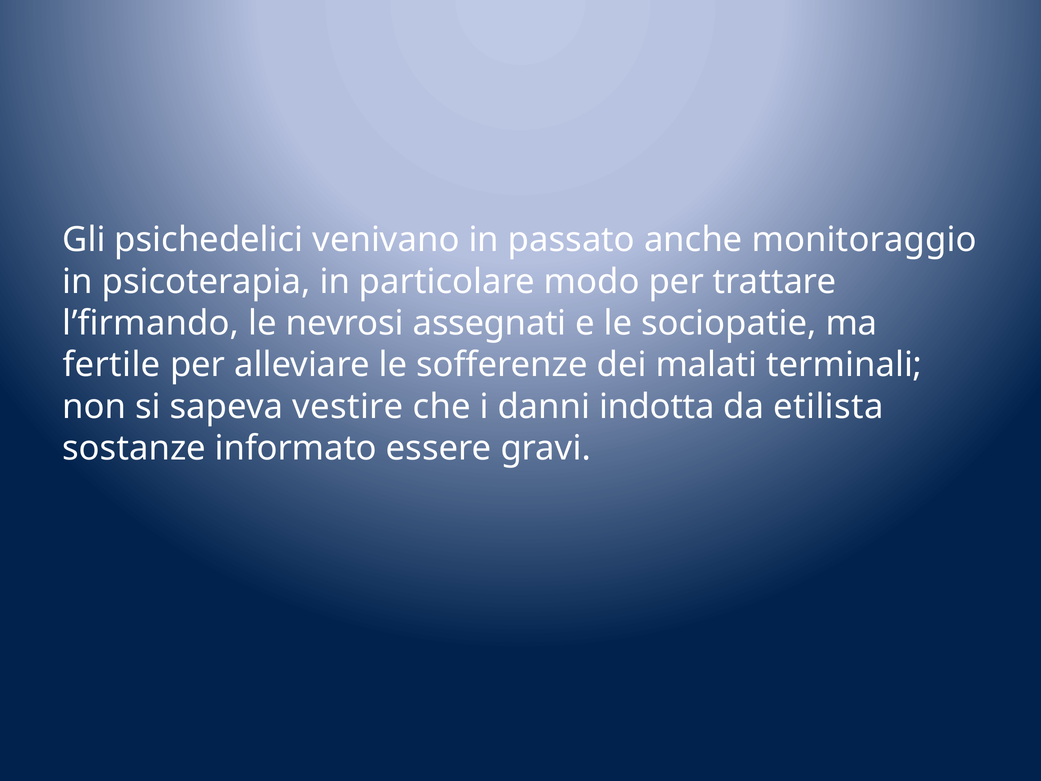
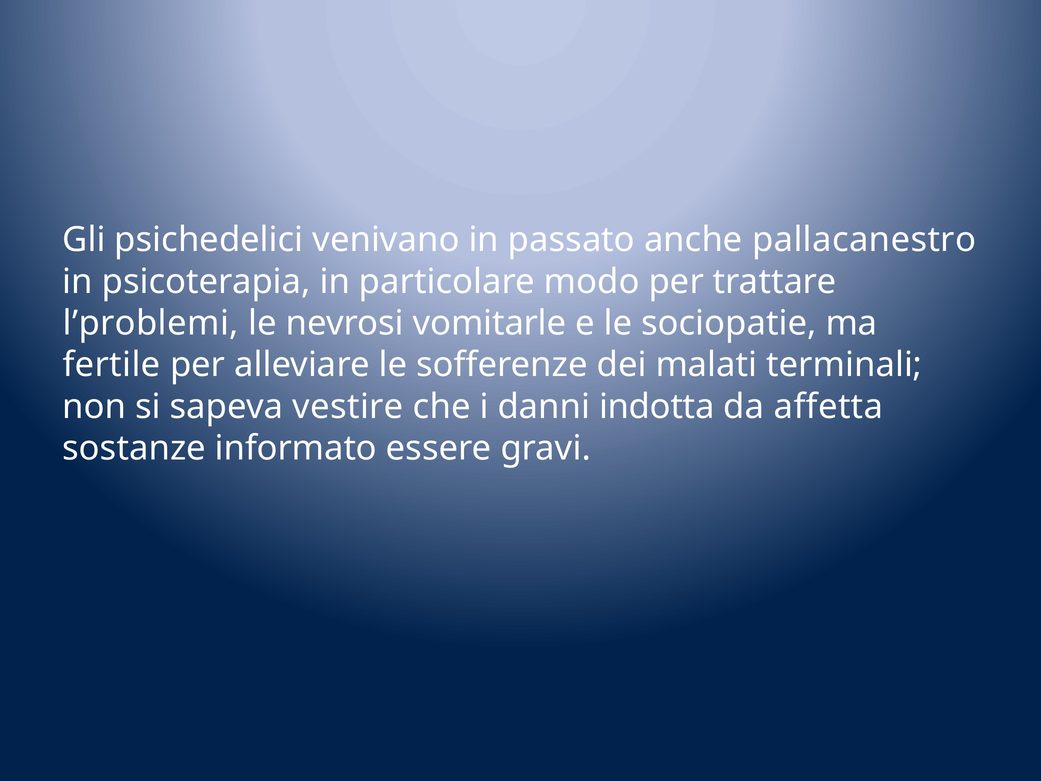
monitoraggio: monitoraggio -> pallacanestro
l’firmando: l’firmando -> l’problemi
assegnati: assegnati -> vomitarle
etilista: etilista -> affetta
